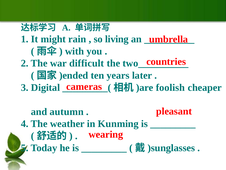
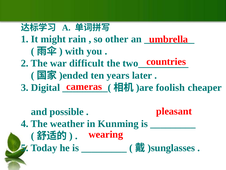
living: living -> other
autumn: autumn -> possible
